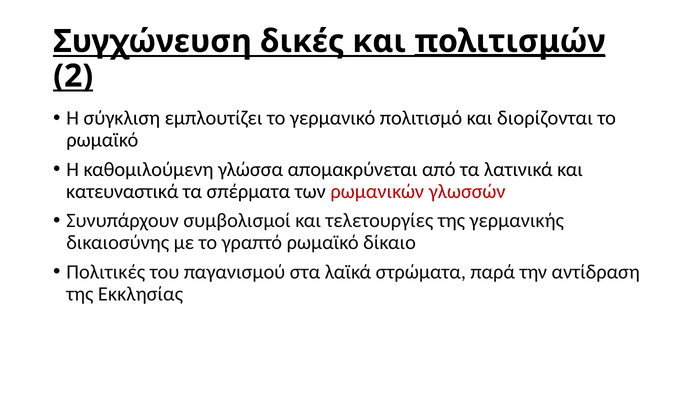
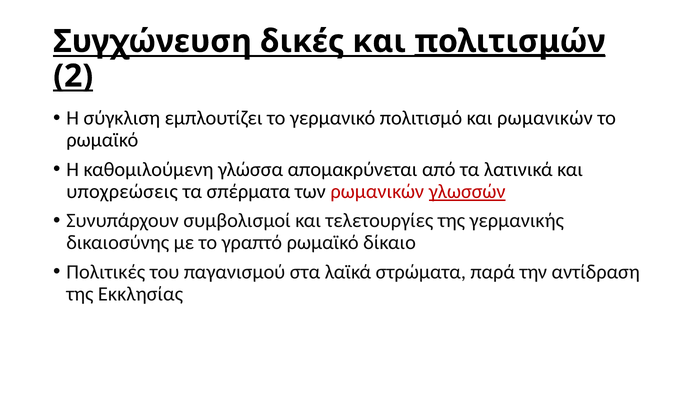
και διορίζονται: διορίζονται -> ρωμανικών
κατευναστικά: κατευναστικά -> υποχρεώσεις
γλωσσών underline: none -> present
